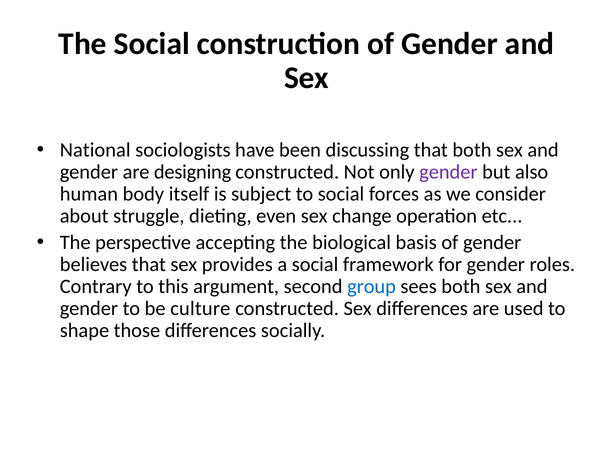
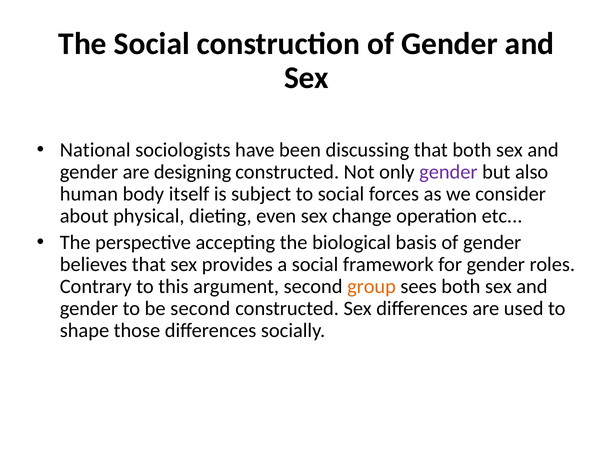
struggle: struggle -> physical
group colour: blue -> orange
be culture: culture -> second
